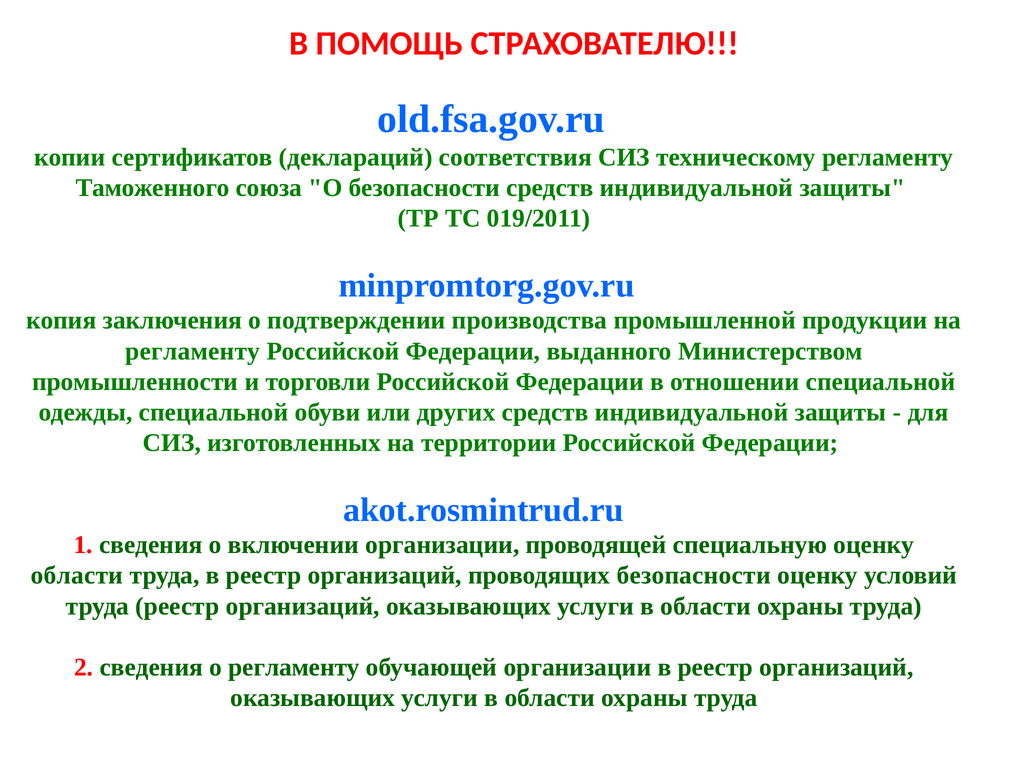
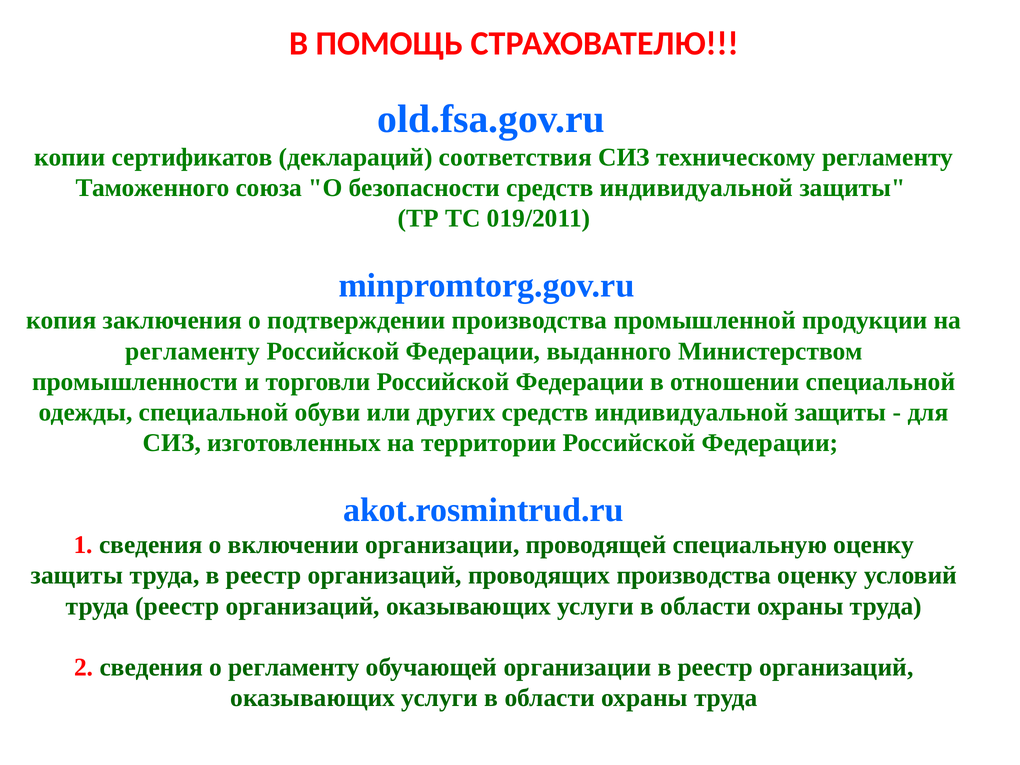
области at (77, 576): области -> защиты
проводящих безопасности: безопасности -> производства
